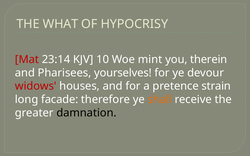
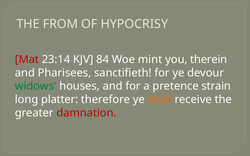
WHAT: WHAT -> FROM
10: 10 -> 84
yourselves: yourselves -> sanctifieth
widows colour: red -> green
facade: facade -> platter
damnation colour: black -> red
